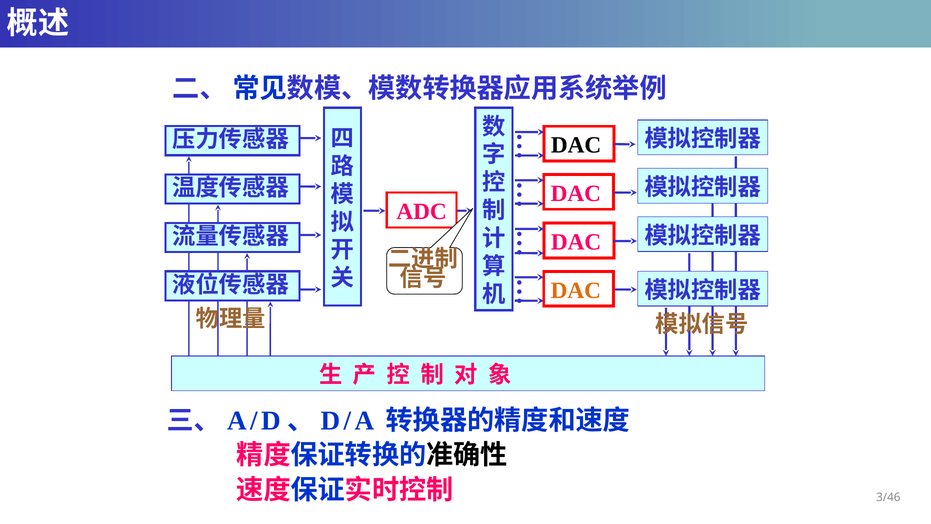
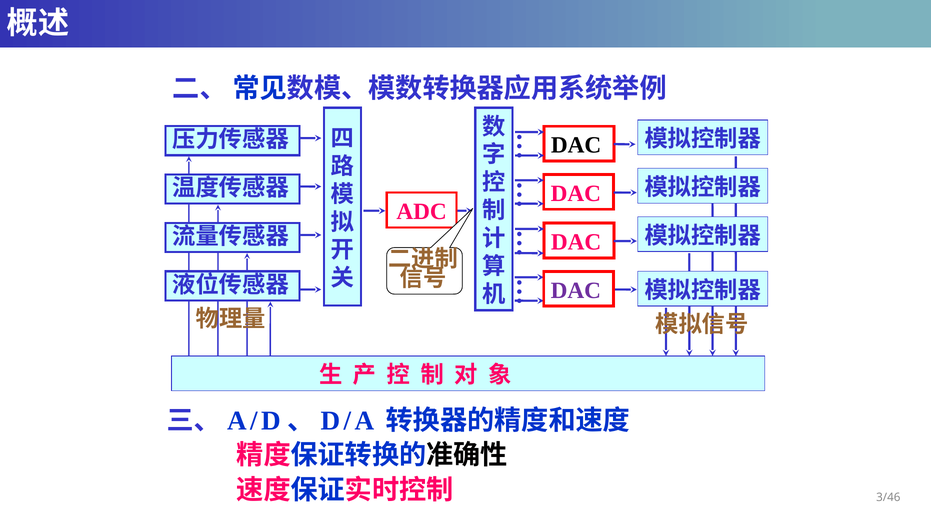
DAC at (576, 290) colour: orange -> purple
